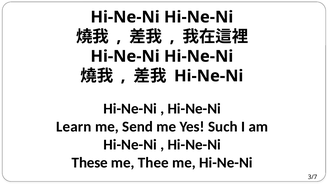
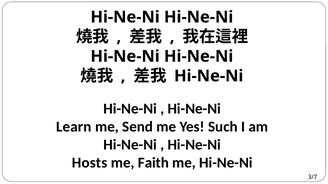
These: These -> Hosts
Thee: Thee -> Faith
